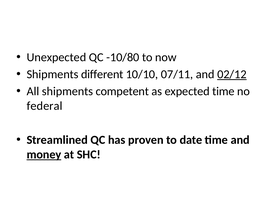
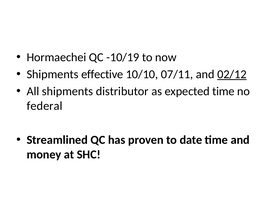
Unexpected: Unexpected -> Hormaechei
-10/80: -10/80 -> -10/19
different: different -> effective
competent: competent -> distributor
money underline: present -> none
